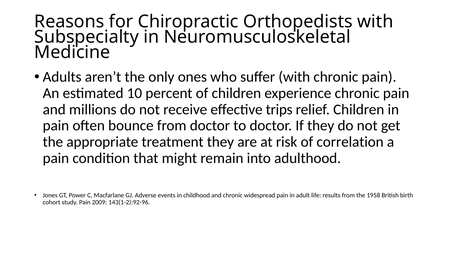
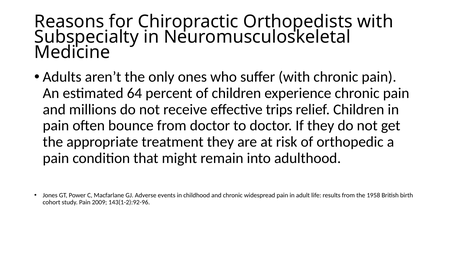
10: 10 -> 64
correlation: correlation -> orthopedic
